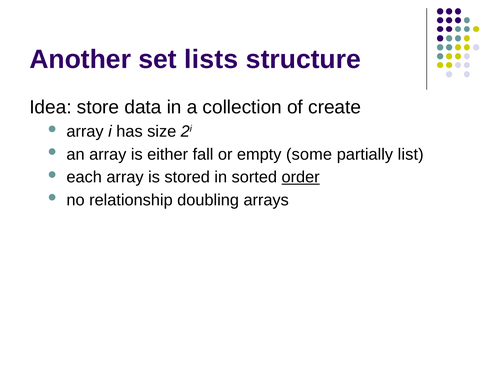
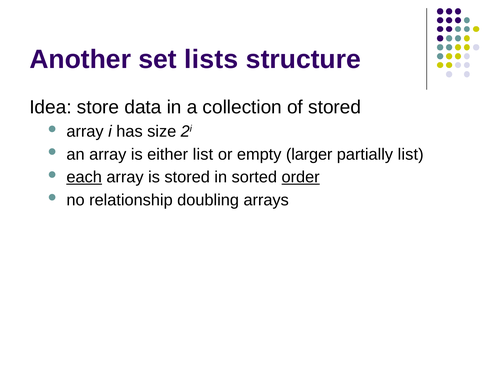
of create: create -> stored
either fall: fall -> list
some: some -> larger
each underline: none -> present
